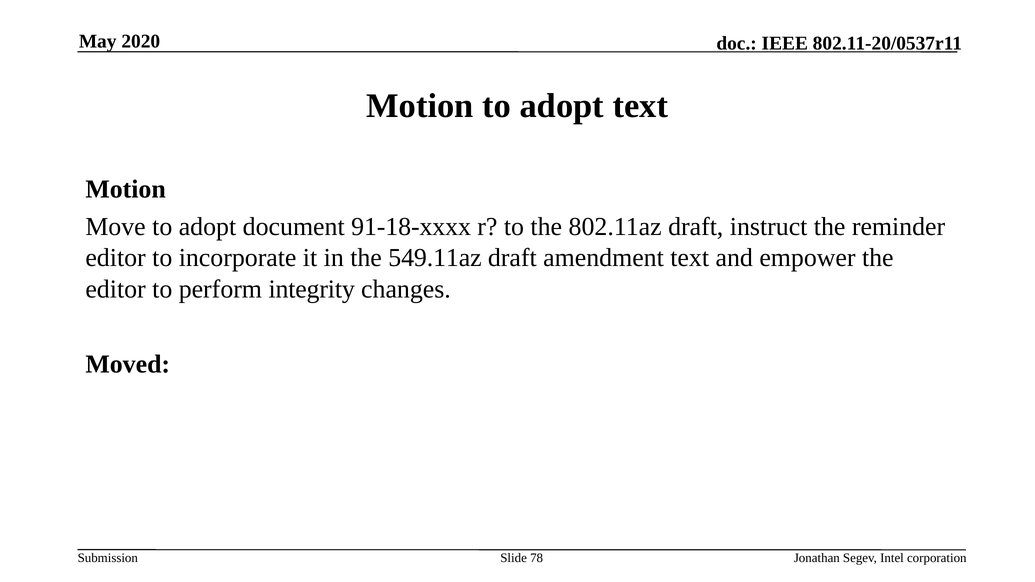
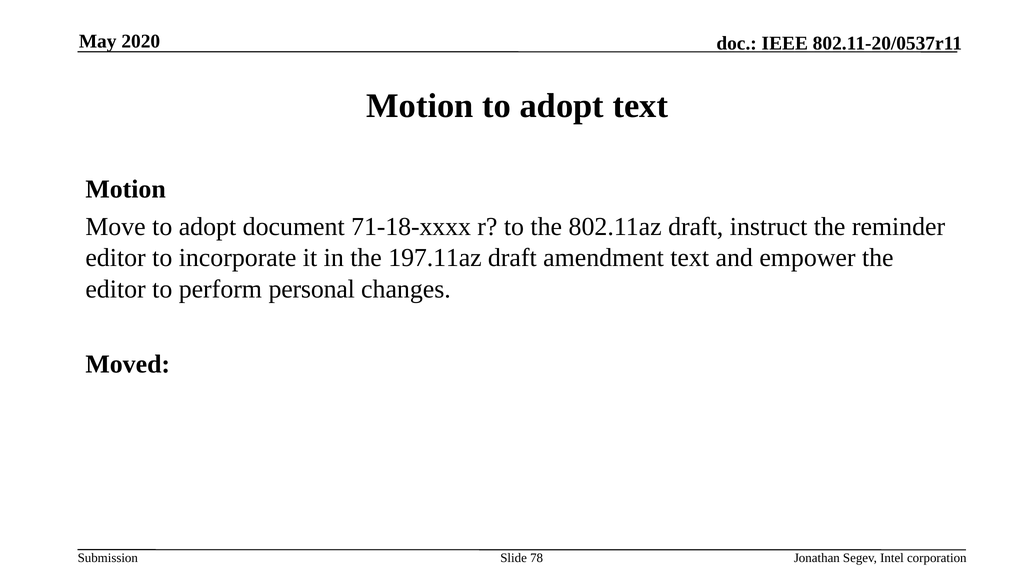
91-18-xxxx: 91-18-xxxx -> 71-18-xxxx
549.11az: 549.11az -> 197.11az
integrity: integrity -> personal
